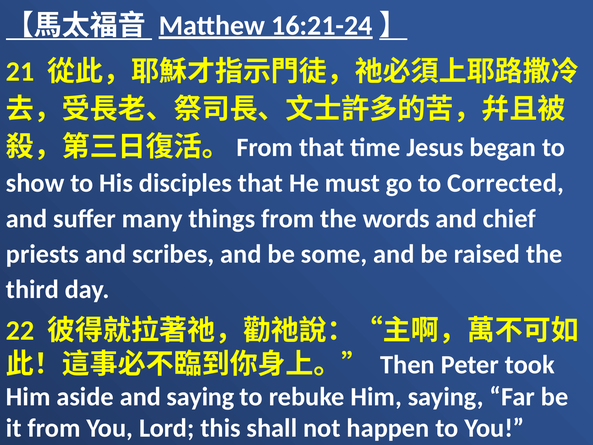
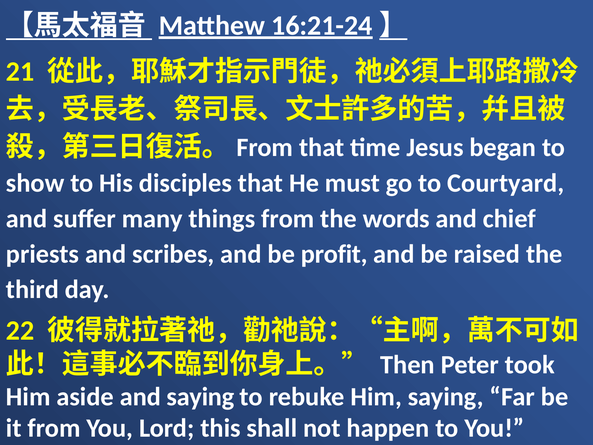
Corrected: Corrected -> Courtyard
some: some -> profit
